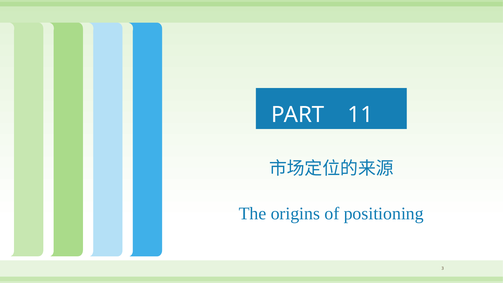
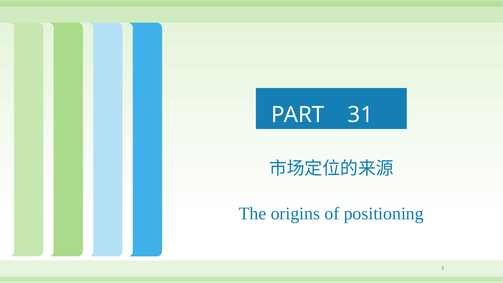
11: 11 -> 31
